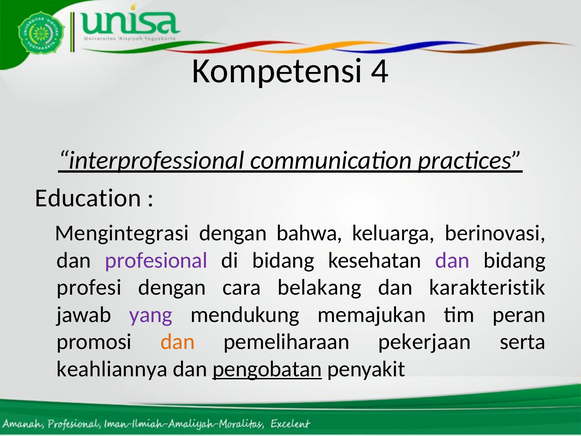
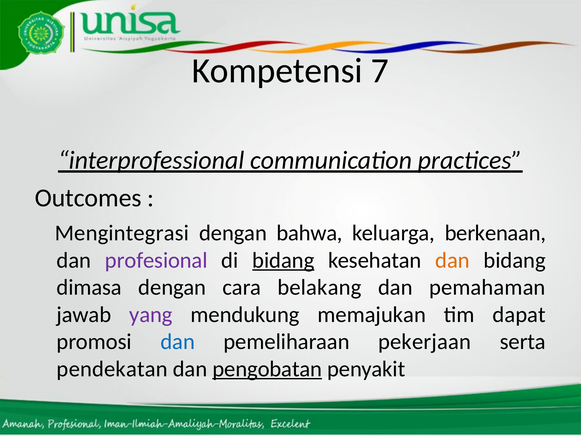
4: 4 -> 7
Education: Education -> Outcomes
berinovasi: berinovasi -> berkenaan
bidang at (283, 260) underline: none -> present
dan at (452, 260) colour: purple -> orange
profesi: profesi -> dimasa
karakteristik: karakteristik -> pemahaman
peran: peran -> dapat
dan at (178, 342) colour: orange -> blue
keahliannya: keahliannya -> pendekatan
